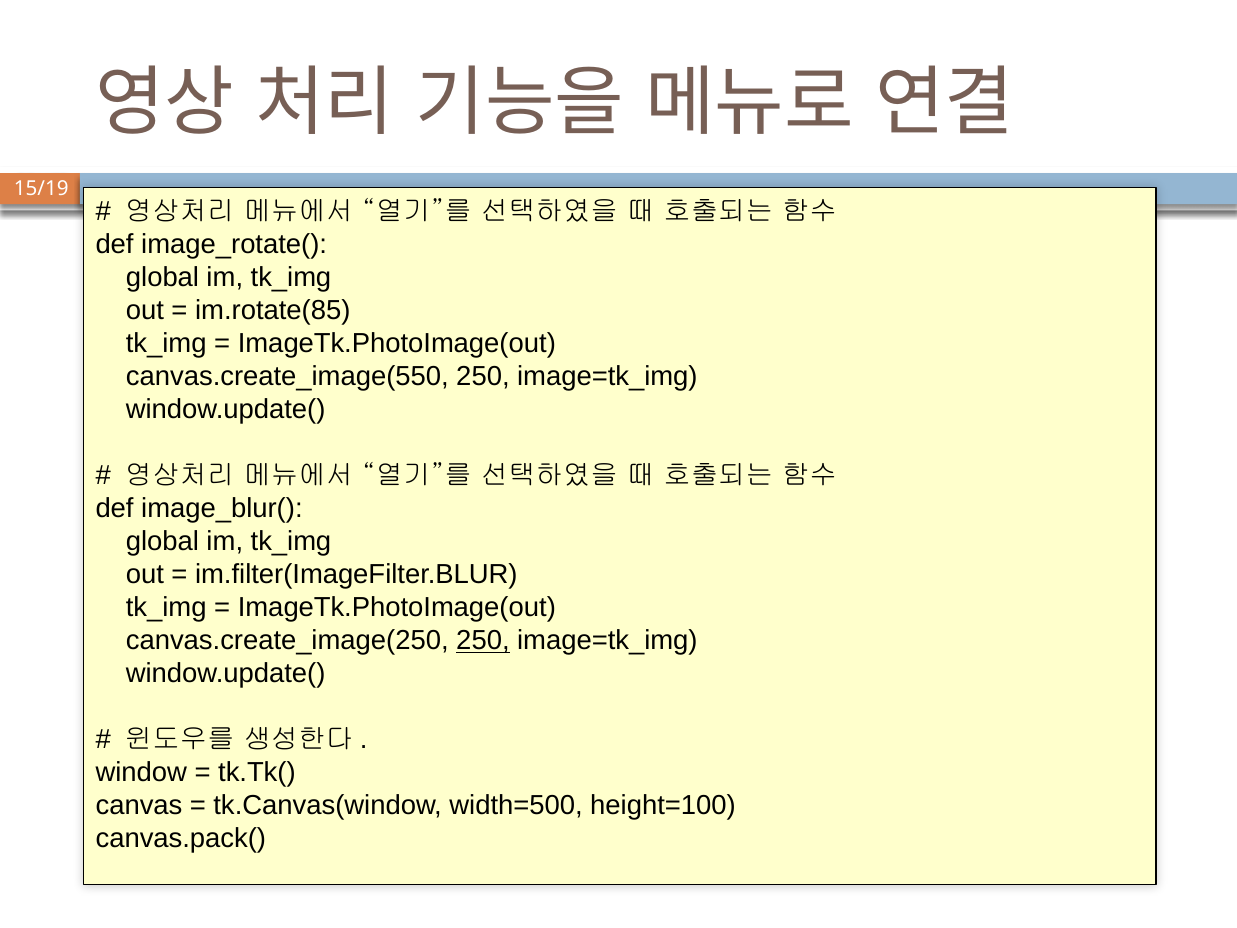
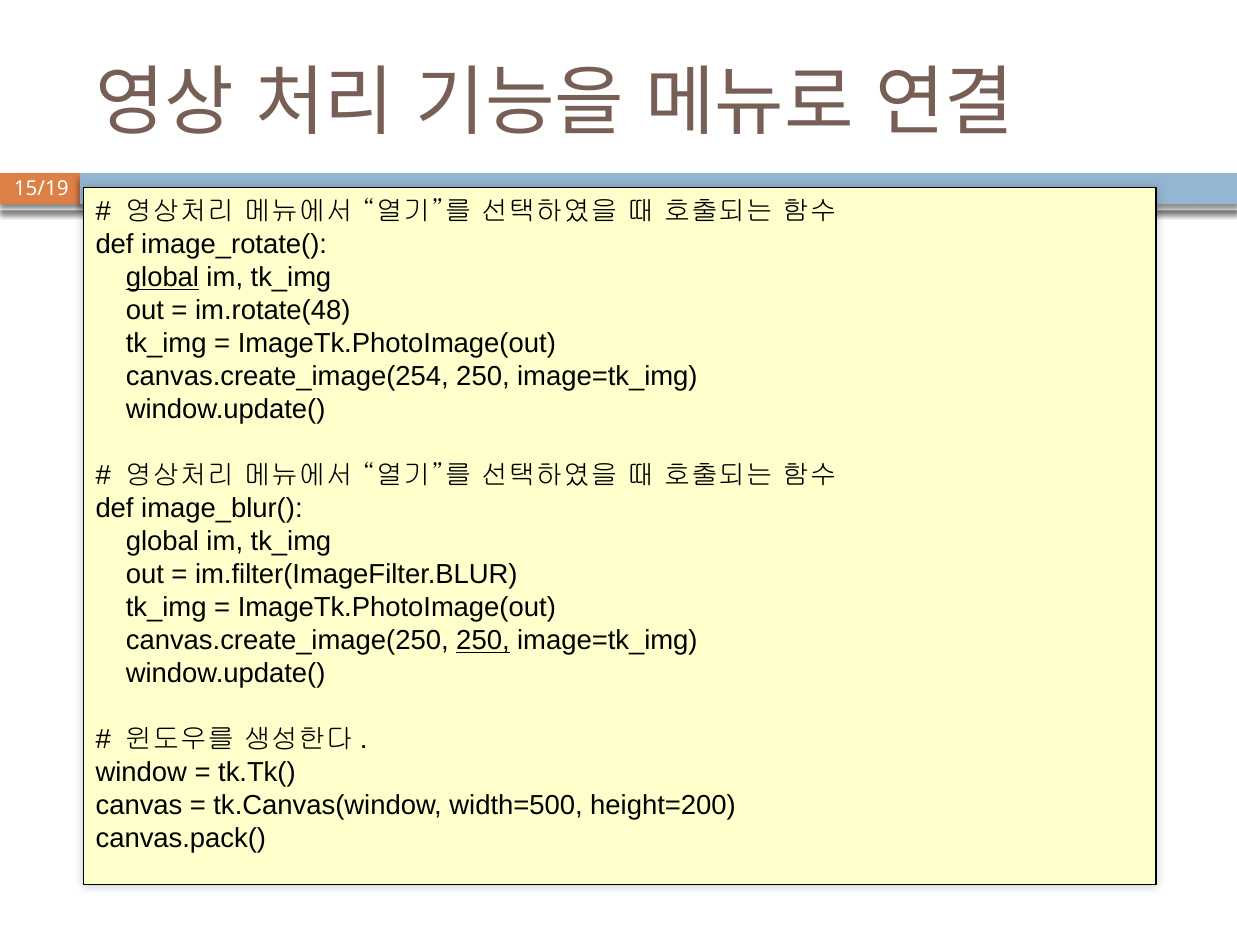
global at (163, 278) underline: none -> present
im.rotate(85: im.rotate(85 -> im.rotate(48
canvas.create_image(550: canvas.create_image(550 -> canvas.create_image(254
height=100: height=100 -> height=200
